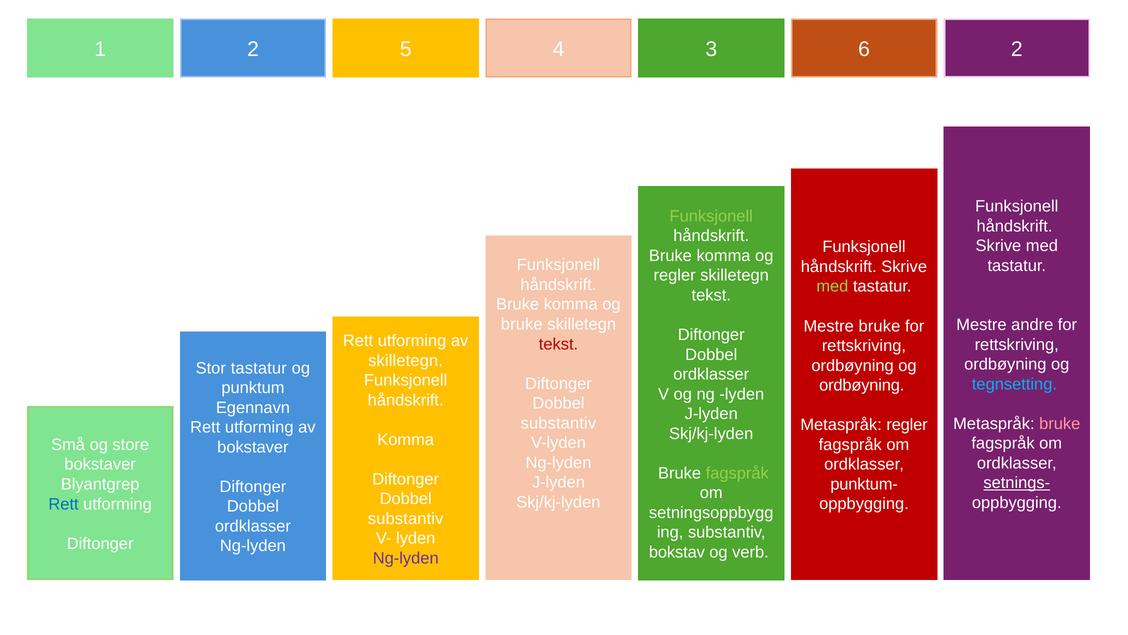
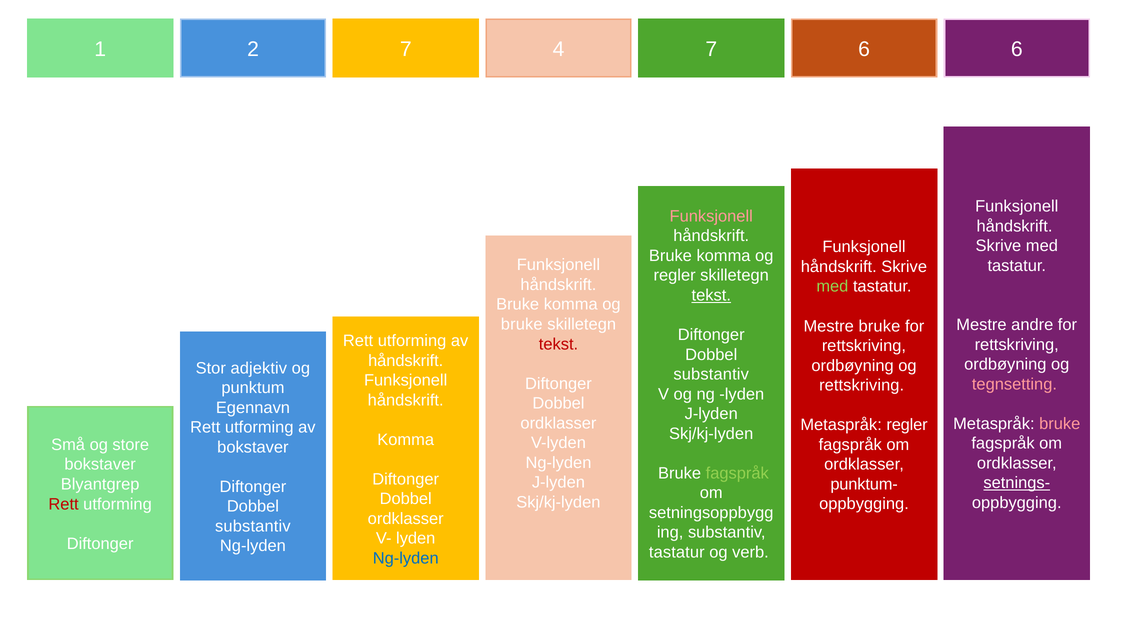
2 5: 5 -> 7
4 3: 3 -> 7
6 2: 2 -> 6
Funksjonell at (711, 216) colour: light green -> pink
tekst at (711, 295) underline: none -> present
skilletegn at (406, 360): skilletegn -> håndskrift
Stor tastatur: tastatur -> adjektiv
ordklasser at (711, 374): ordklasser -> substantiv
tegnsetting colour: light blue -> pink
ordbøyning at (862, 385): ordbøyning -> rettskriving
substantiv at (558, 423): substantiv -> ordklasser
Rett at (64, 504) colour: blue -> red
substantiv at (406, 518): substantiv -> ordklasser
ordklasser at (253, 526): ordklasser -> substantiv
bokstav at (677, 552): bokstav -> tastatur
Ng-lyden at (406, 558) colour: purple -> blue
